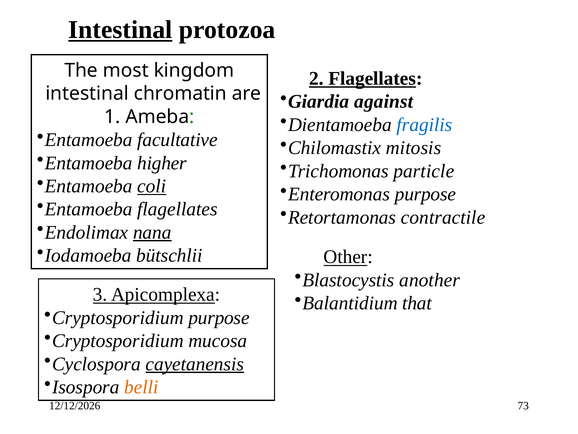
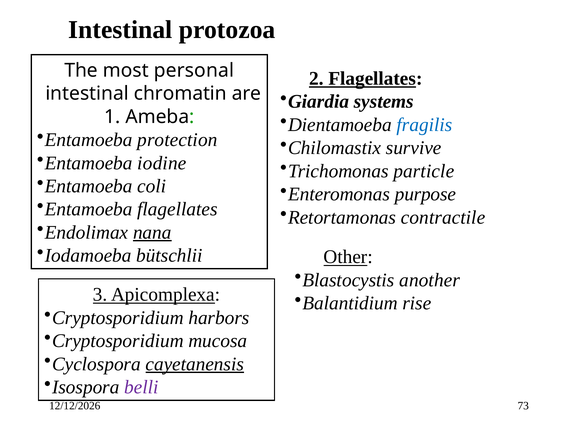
Intestinal at (120, 30) underline: present -> none
kingdom: kingdom -> personal
against: against -> systems
facultative: facultative -> protection
mitosis: mitosis -> survive
higher: higher -> iodine
coli underline: present -> none
that: that -> rise
Cryptosporidium purpose: purpose -> harbors
belli colour: orange -> purple
